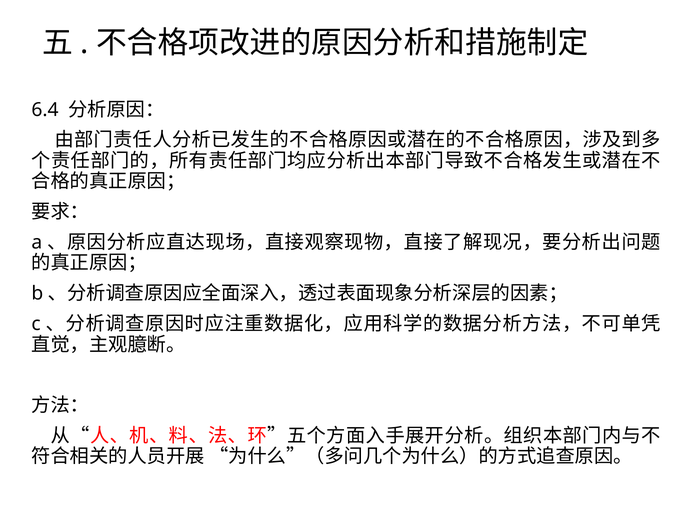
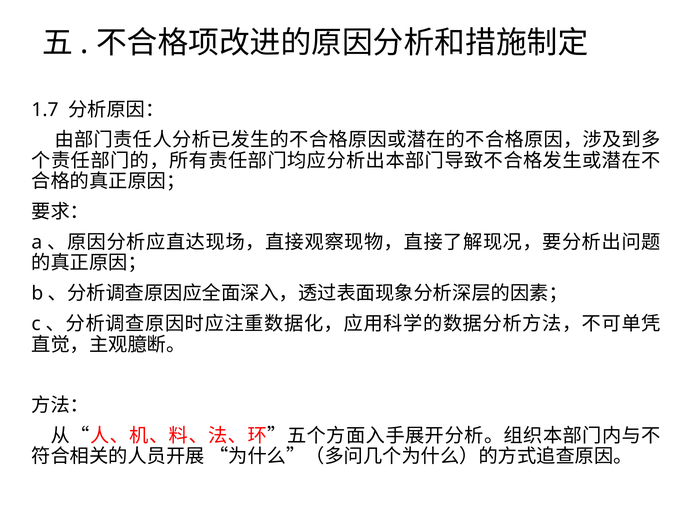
6.4: 6.4 -> 1.7
